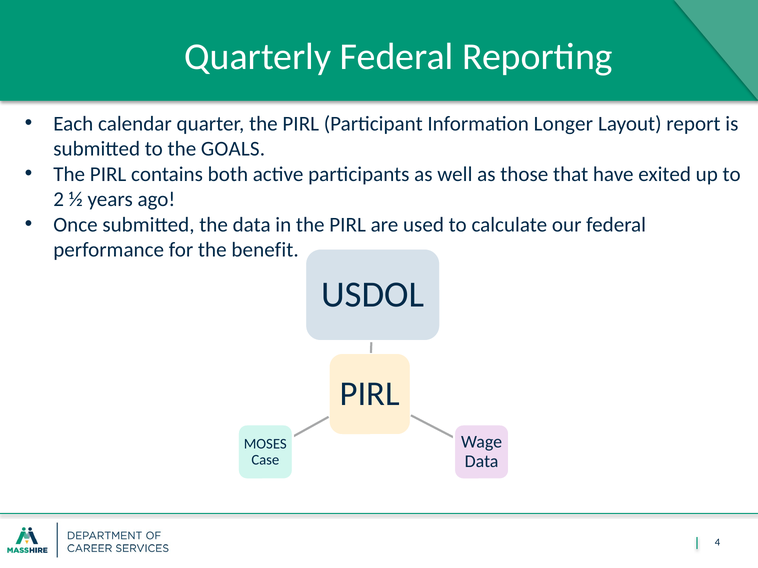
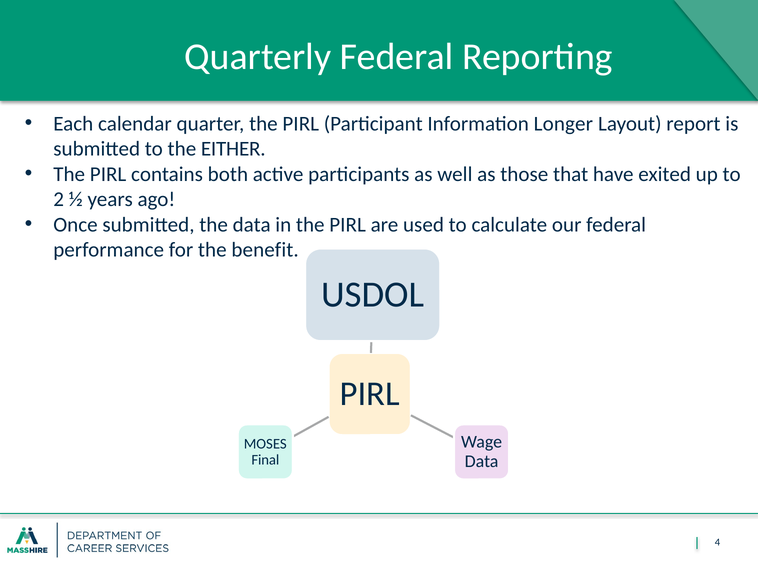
GOALS: GOALS -> EITHER
Case: Case -> Final
